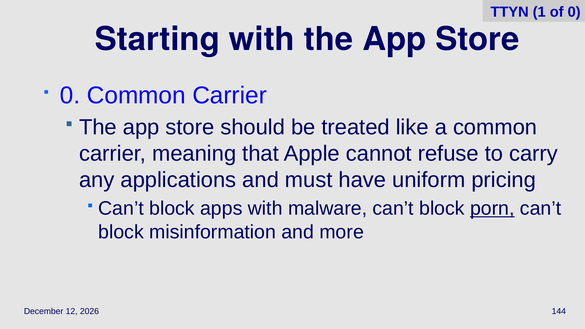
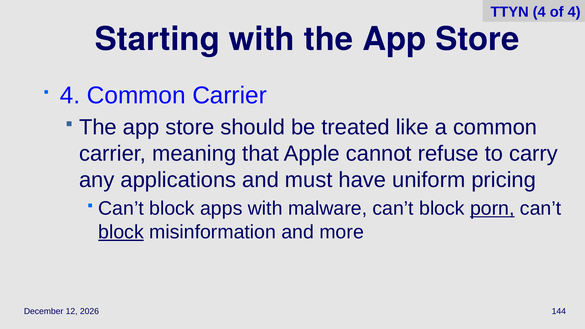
TTYN 1: 1 -> 4
of 0: 0 -> 4
0 at (70, 95): 0 -> 4
block at (121, 232) underline: none -> present
